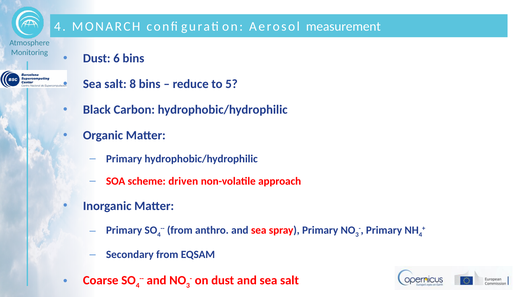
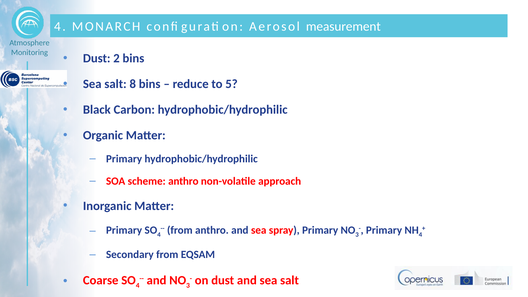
6: 6 -> 2
scheme driven: driven -> anthro
